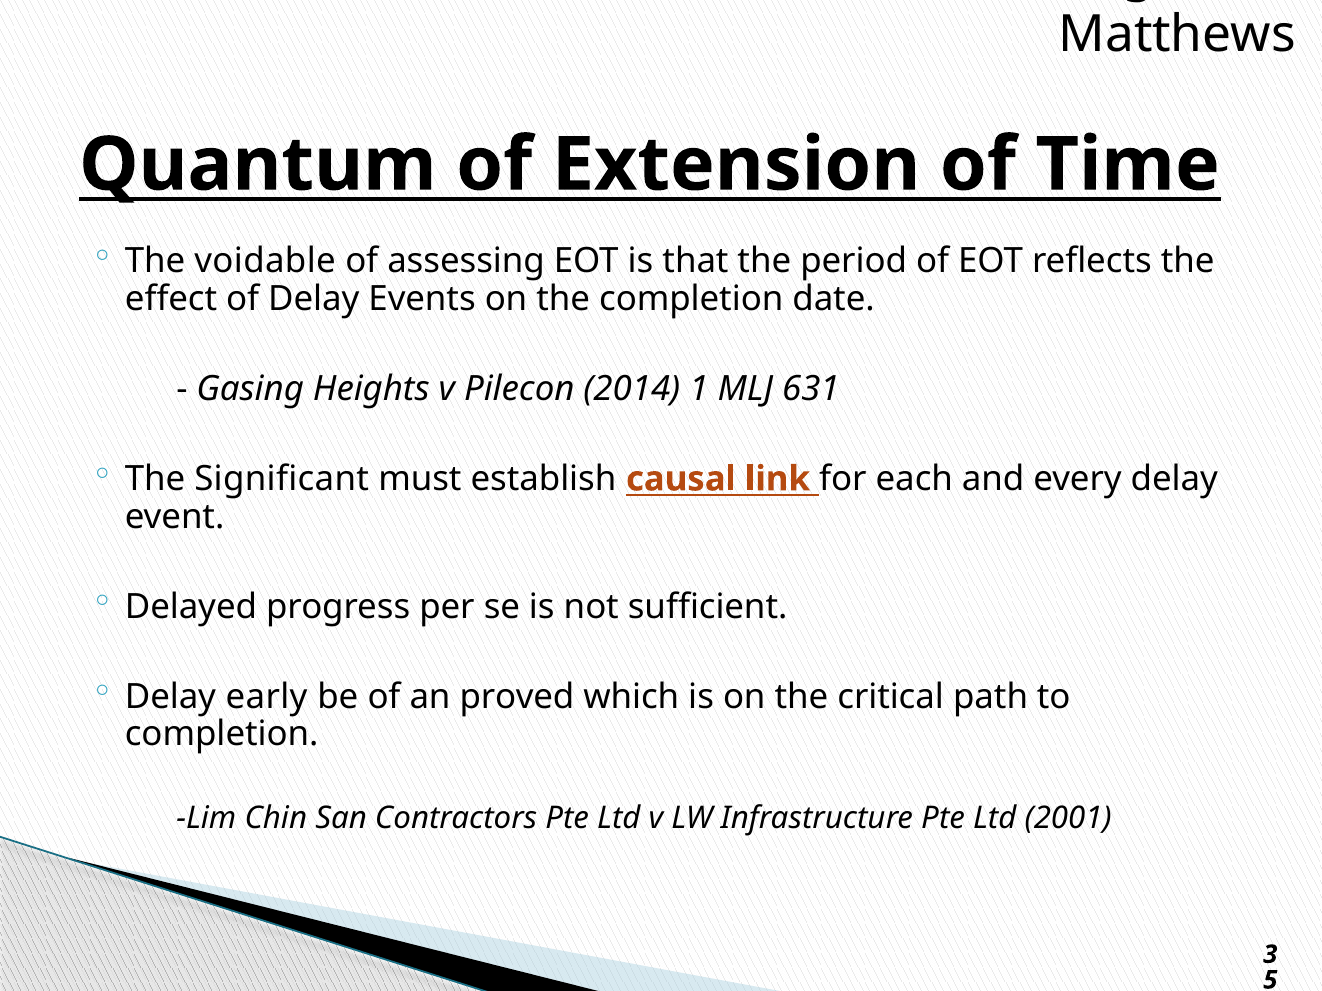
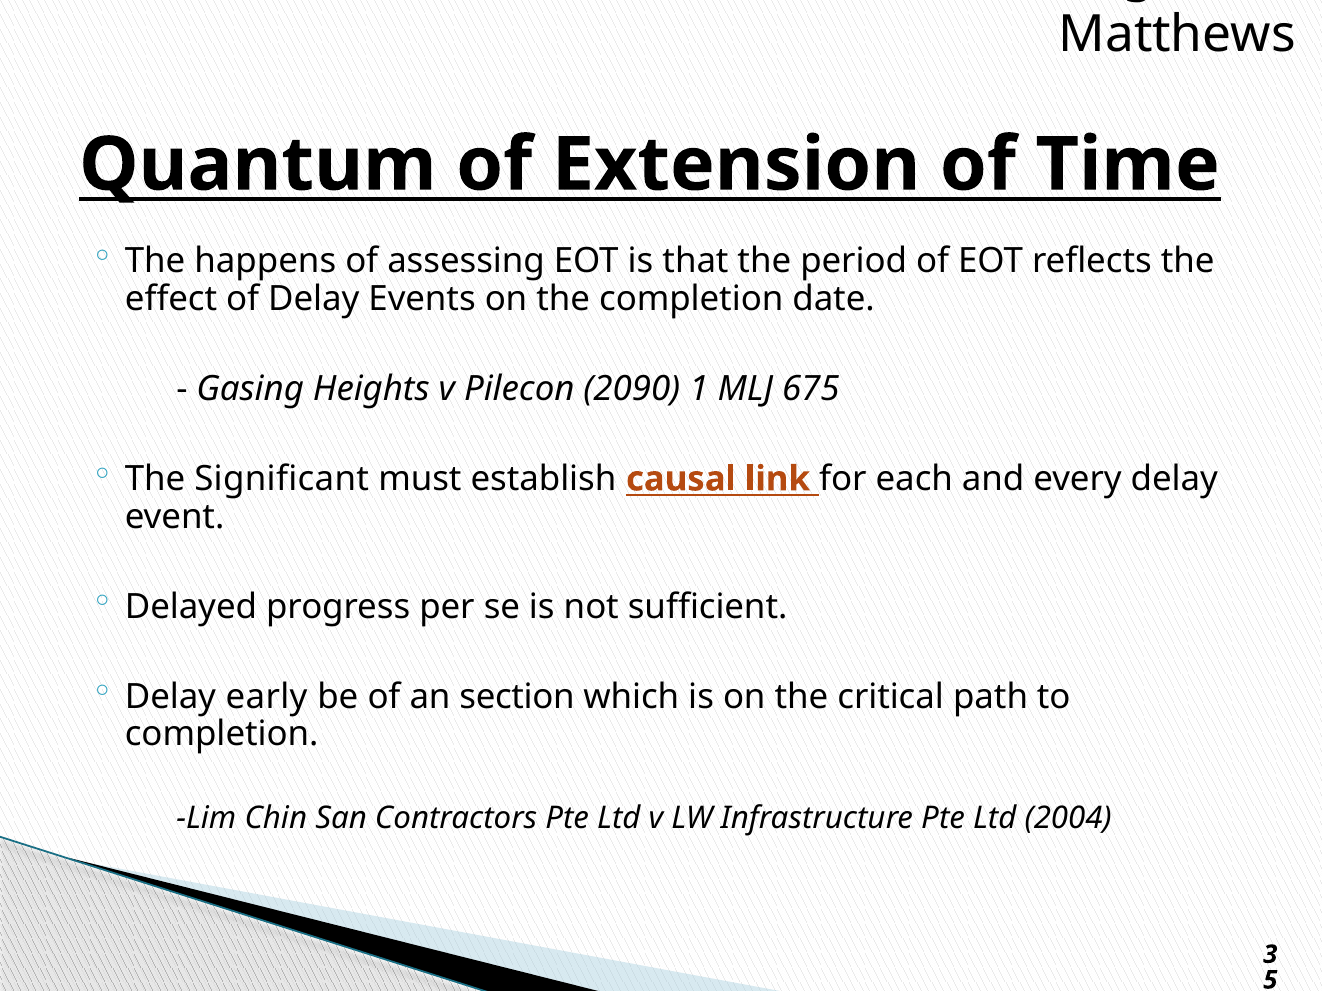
voidable: voidable -> happens
2014: 2014 -> 2090
631: 631 -> 675
proved: proved -> section
2001: 2001 -> 2004
